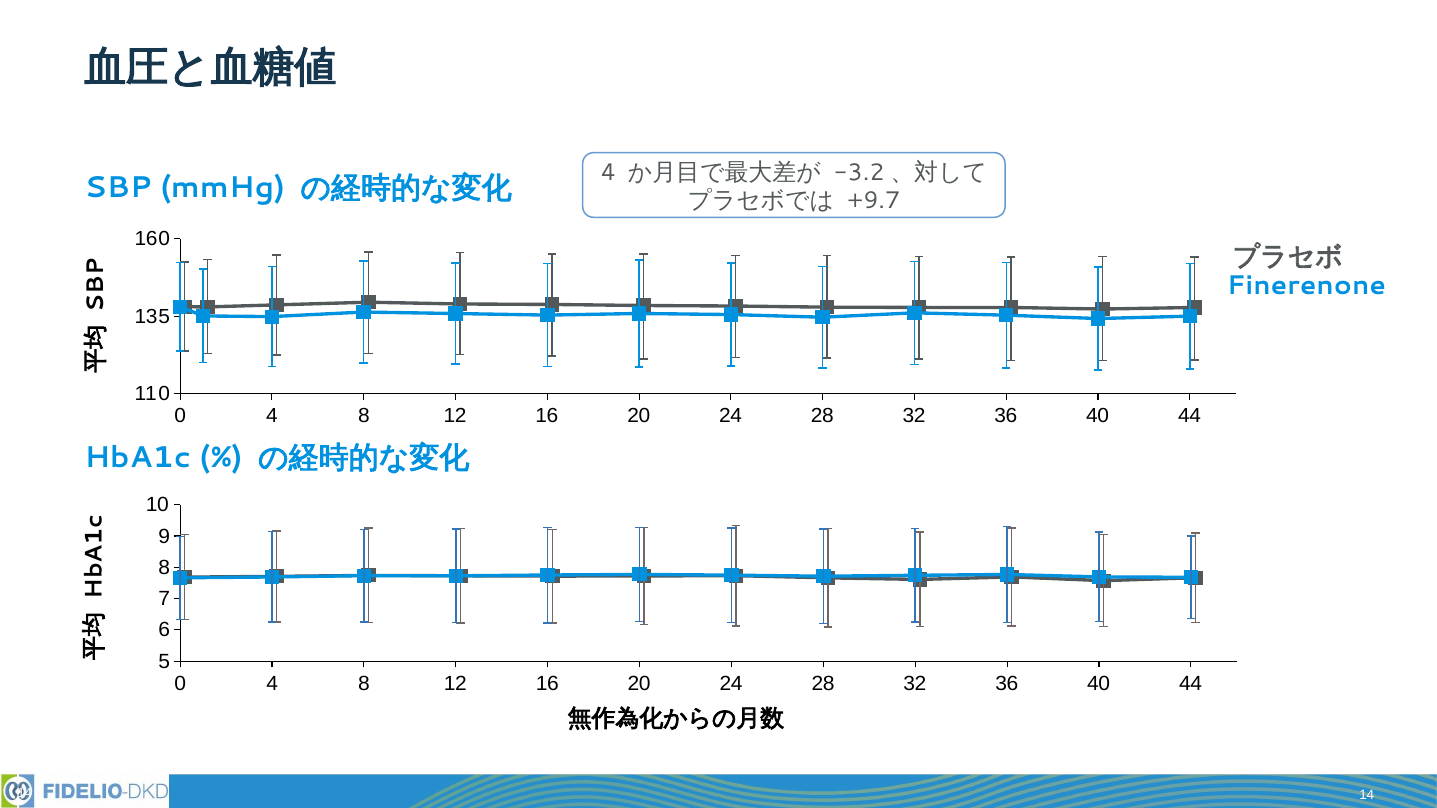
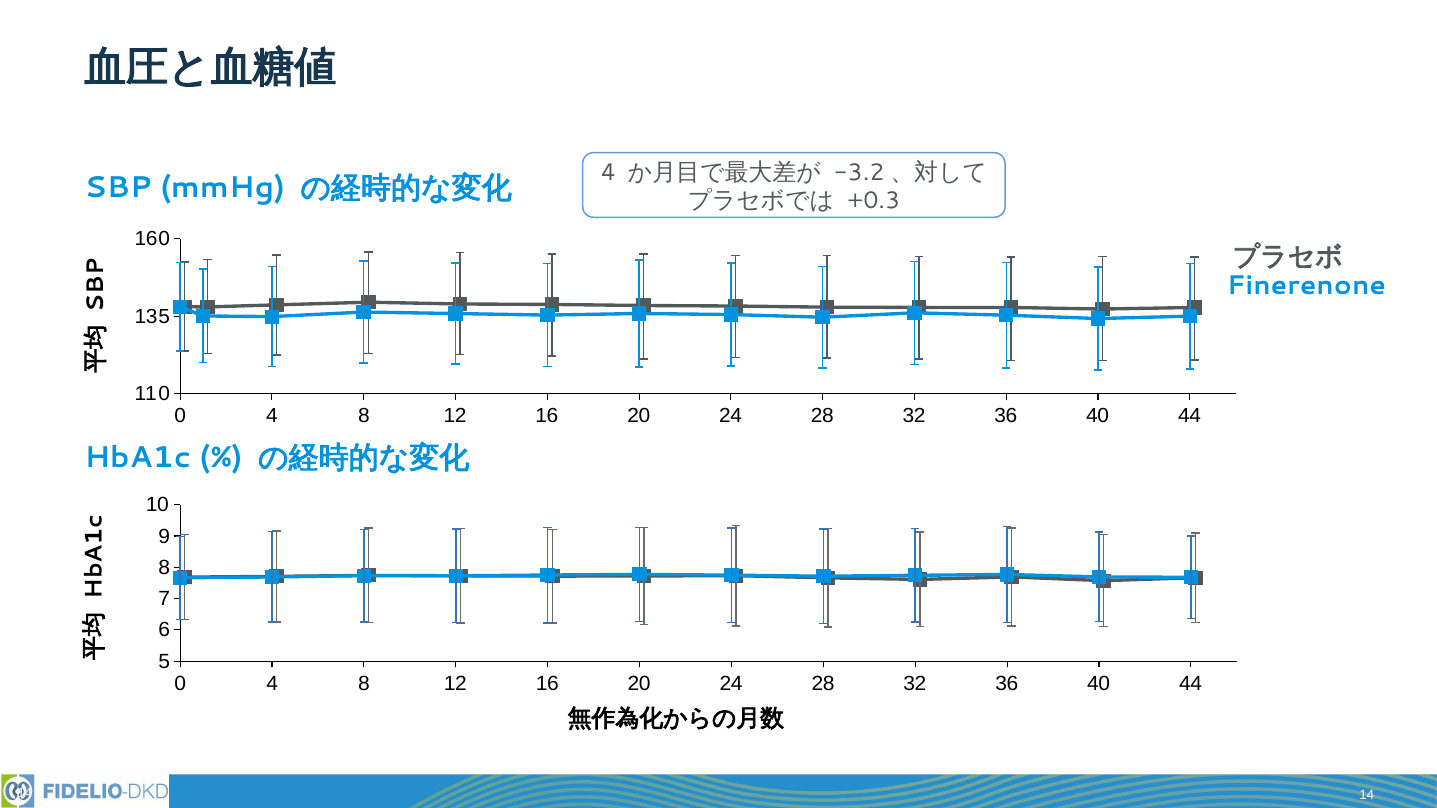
+9.7: +9.7 -> +0.3
